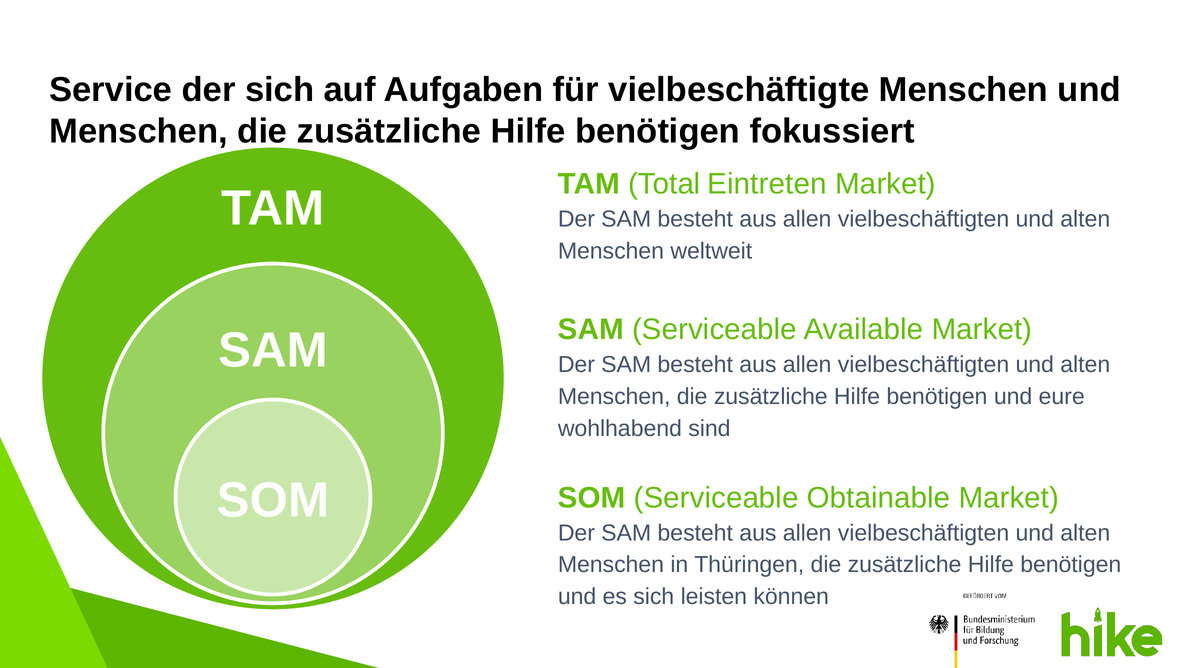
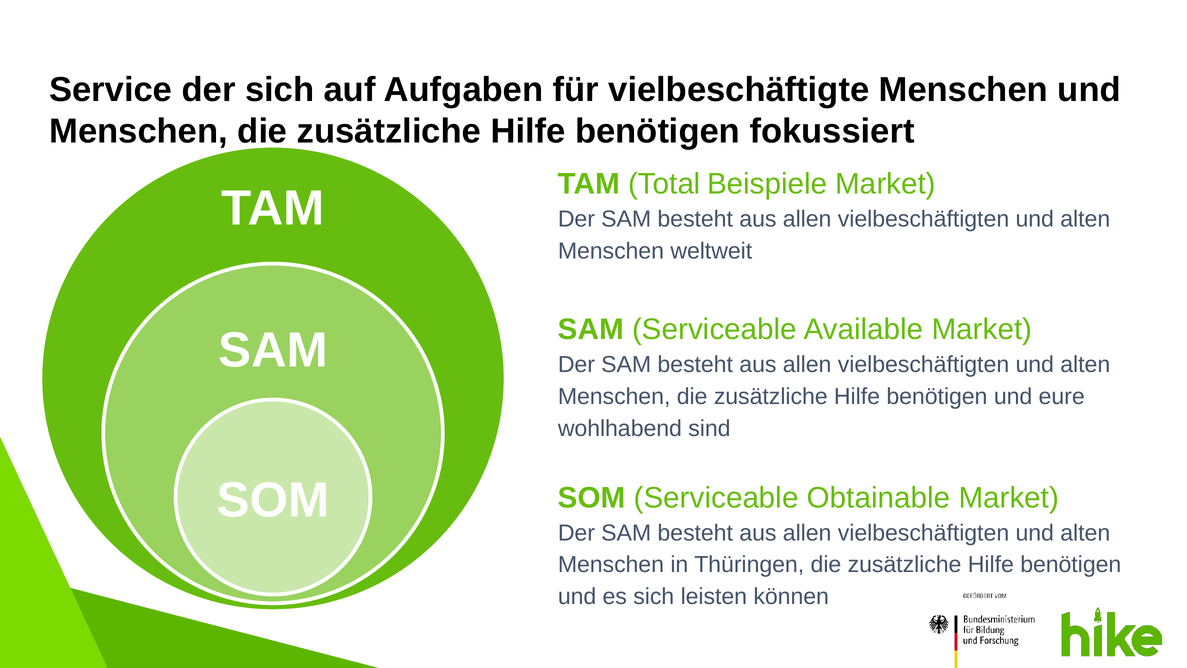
Eintreten: Eintreten -> Beispiele
